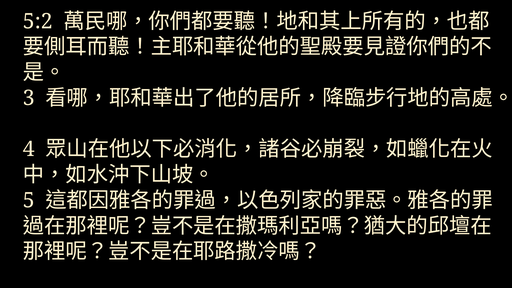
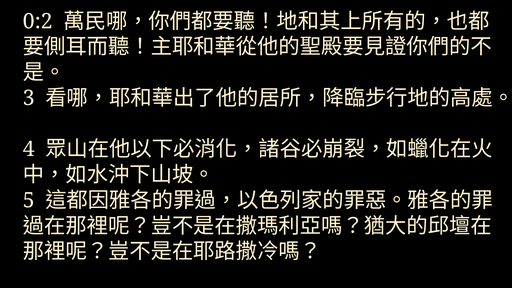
5:2: 5:2 -> 0:2
